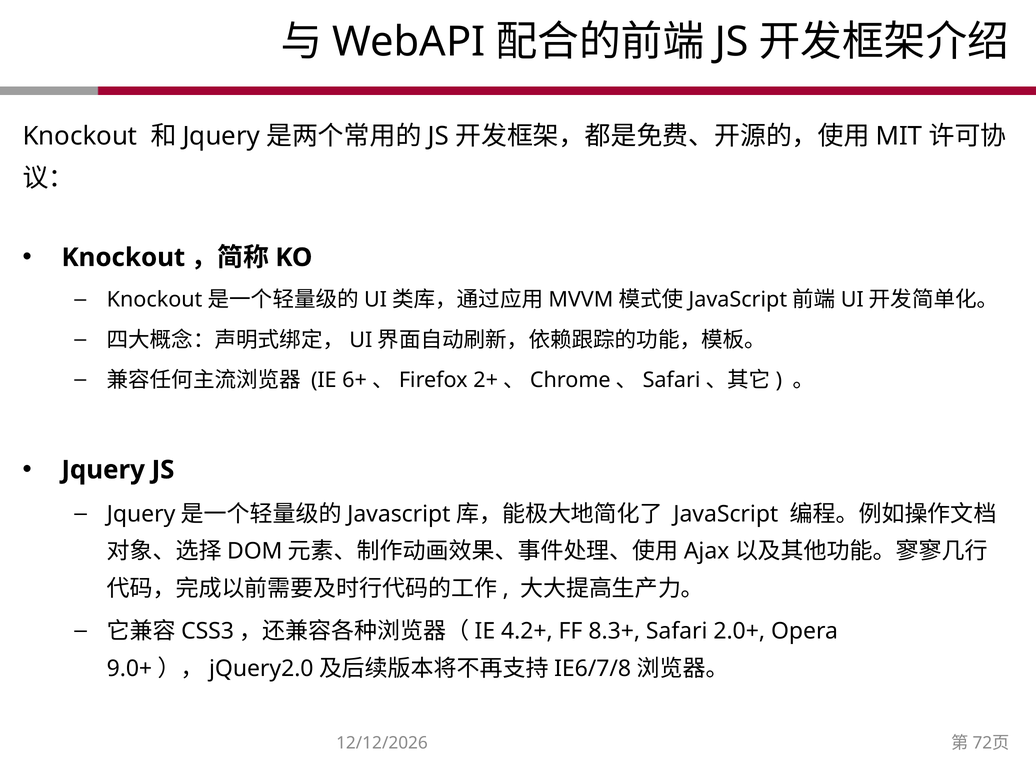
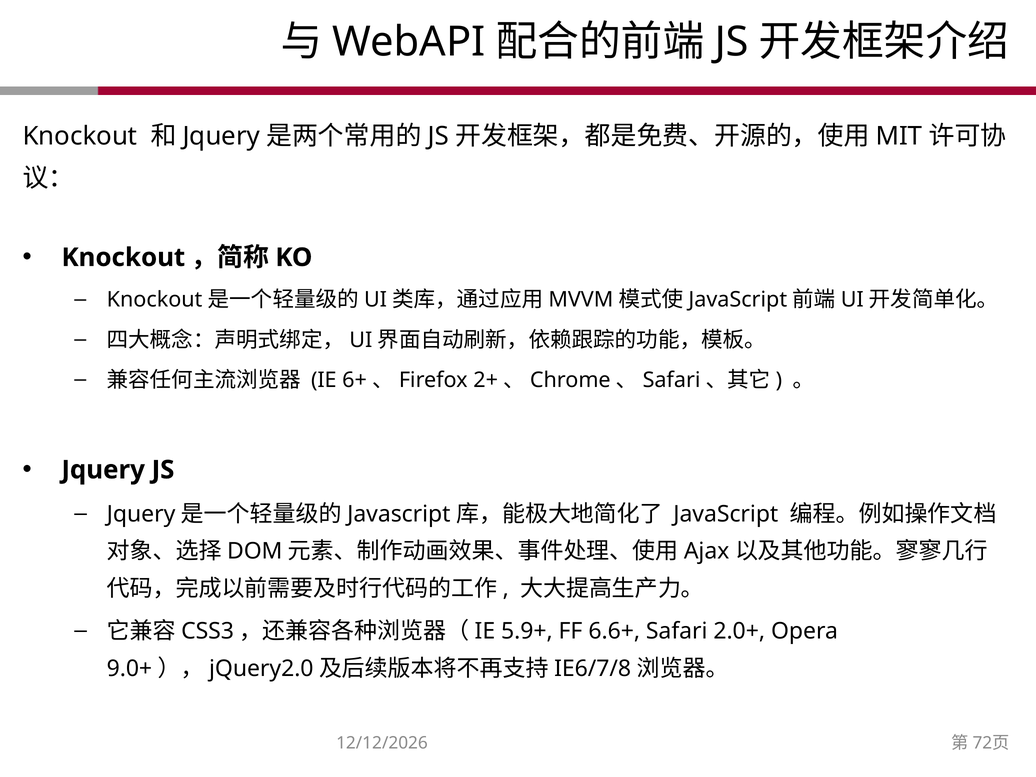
4.2+: 4.2+ -> 5.9+
8.3+: 8.3+ -> 6.6+
